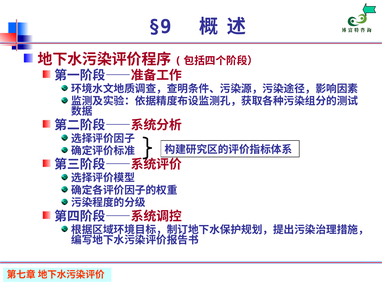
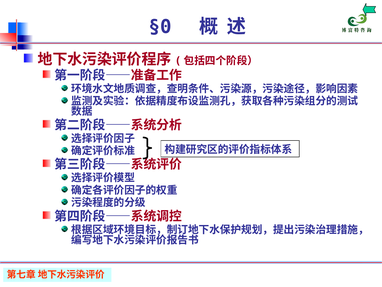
§9: §9 -> §0
